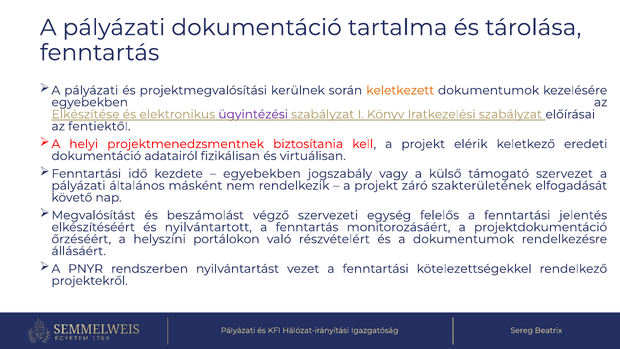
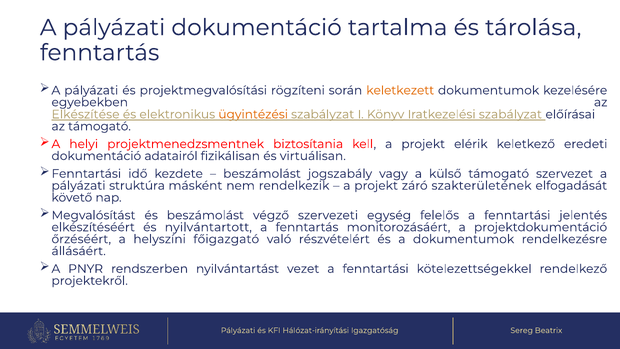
kerülnek: kerülnek -> rögzíteni
ügyintézési colour: purple -> orange
az fentiektől: fentiektől -> támogató
egyebekben at (262, 174): egyebekben -> beszámolást
általános: általános -> struktúra
portálokon: portálokon -> főigazgató
